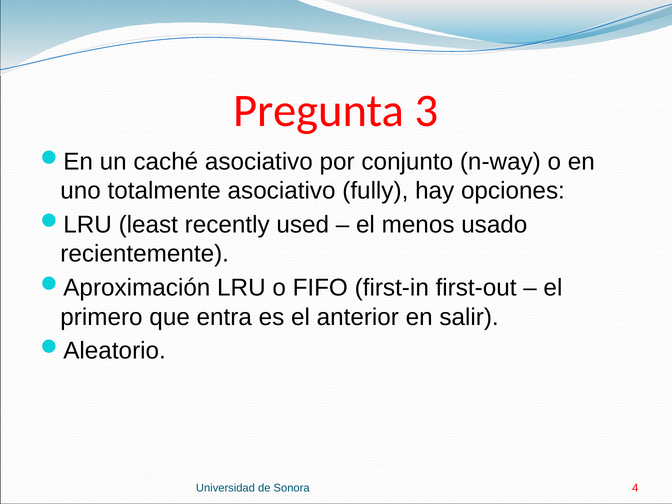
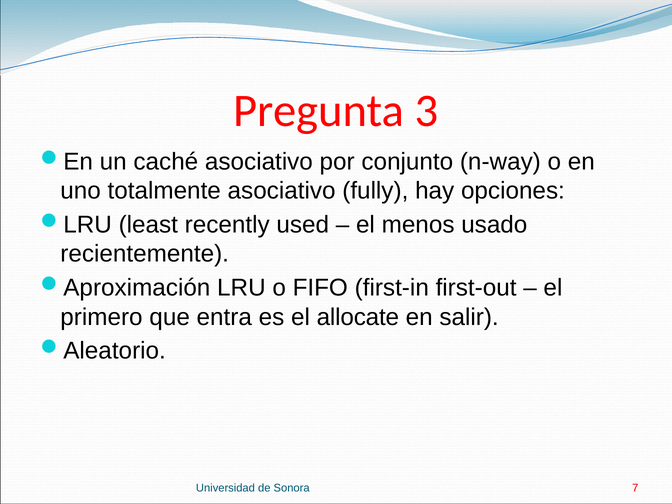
anterior: anterior -> allocate
4: 4 -> 7
